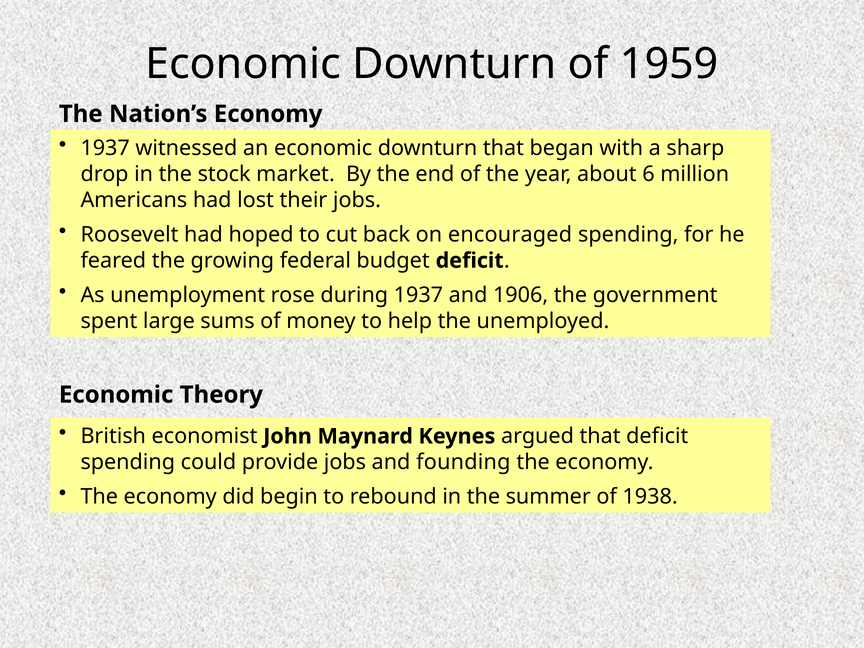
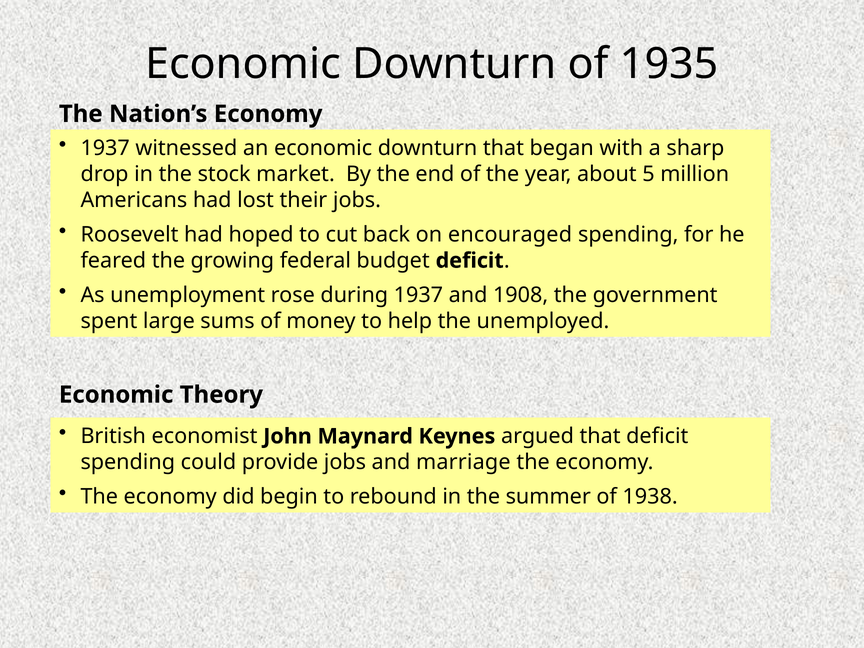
1959: 1959 -> 1935
6: 6 -> 5
1906: 1906 -> 1908
founding: founding -> marriage
